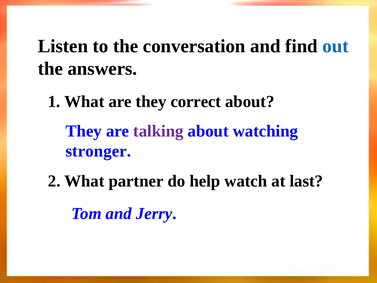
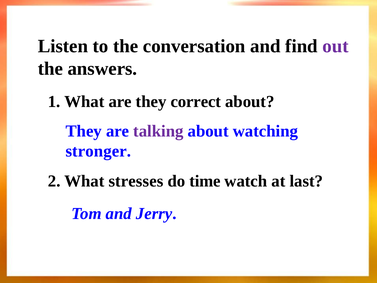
out colour: blue -> purple
partner: partner -> stresses
help: help -> time
